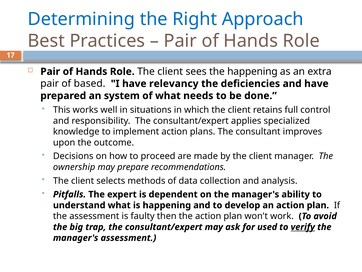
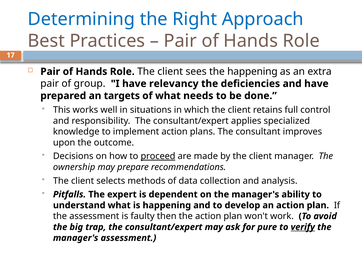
based: based -> group
system: system -> targets
proceed underline: none -> present
used: used -> pure
